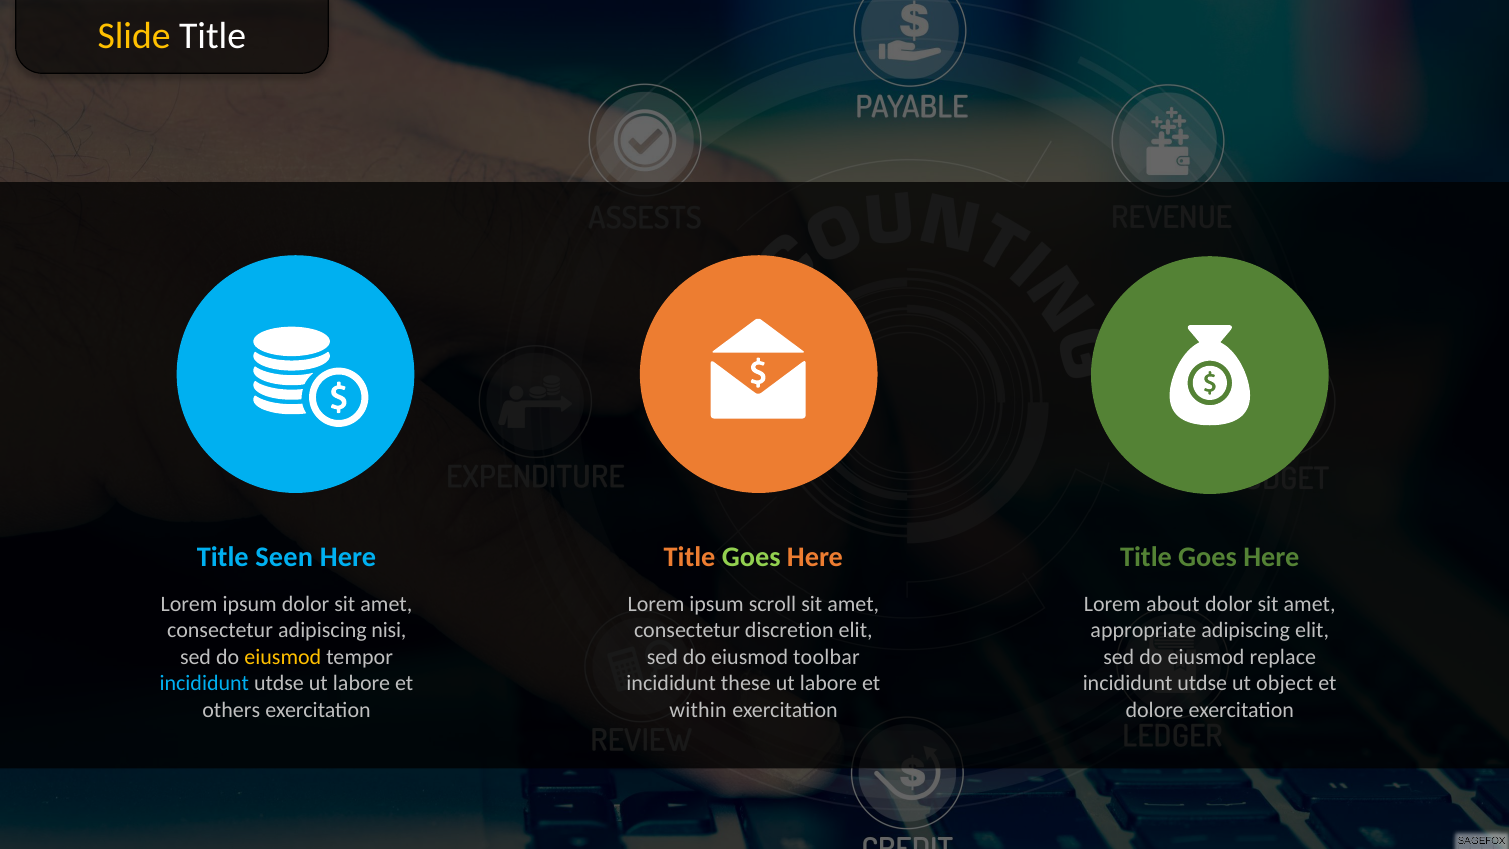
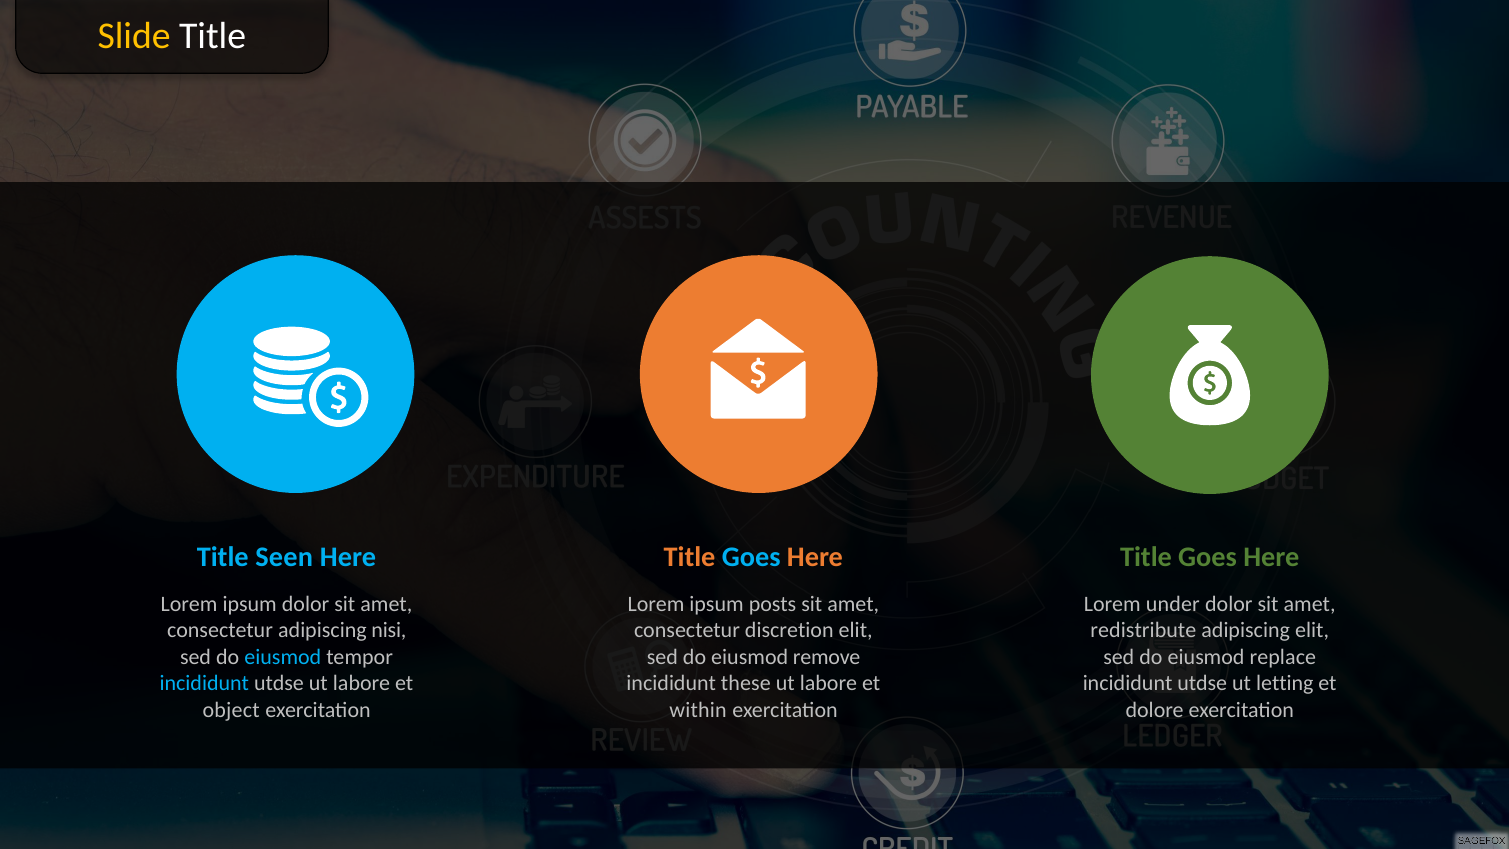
Goes at (751, 557) colour: light green -> light blue
scroll: scroll -> posts
about: about -> under
appropriate: appropriate -> redistribute
eiusmod at (283, 657) colour: yellow -> light blue
toolbar: toolbar -> remove
object: object -> letting
others: others -> object
